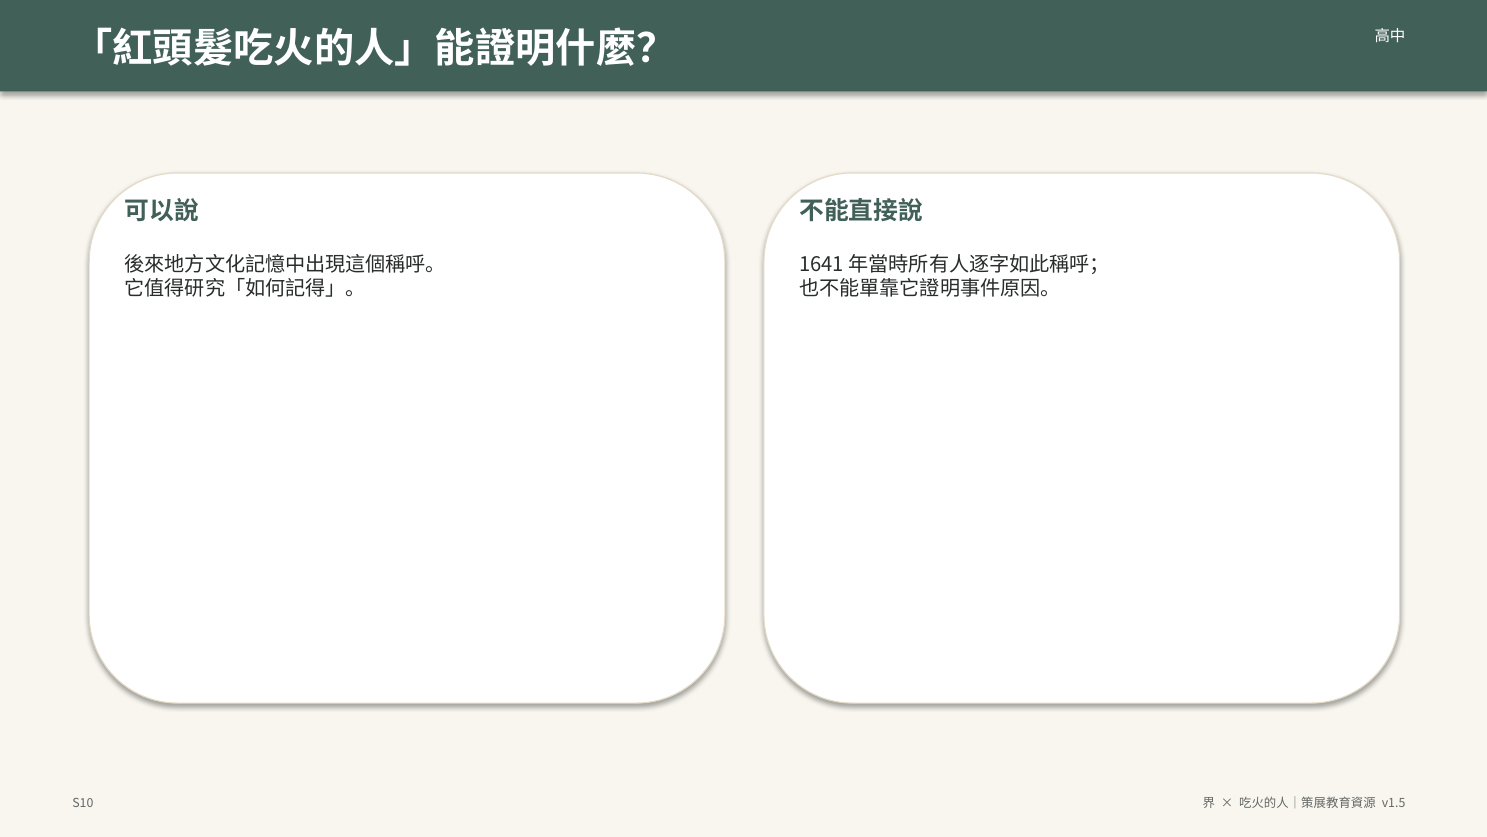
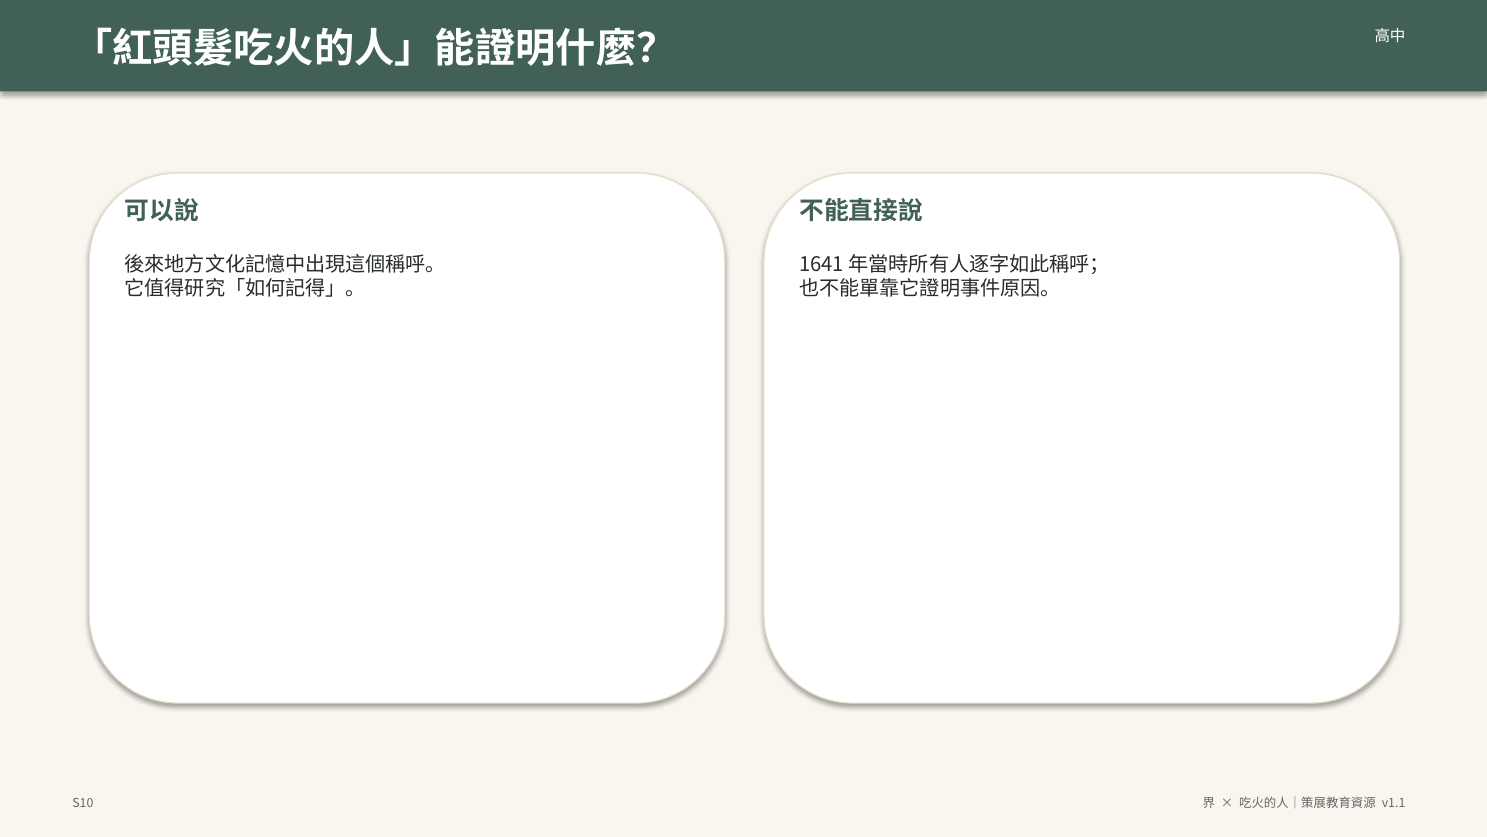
v1.5: v1.5 -> v1.1
